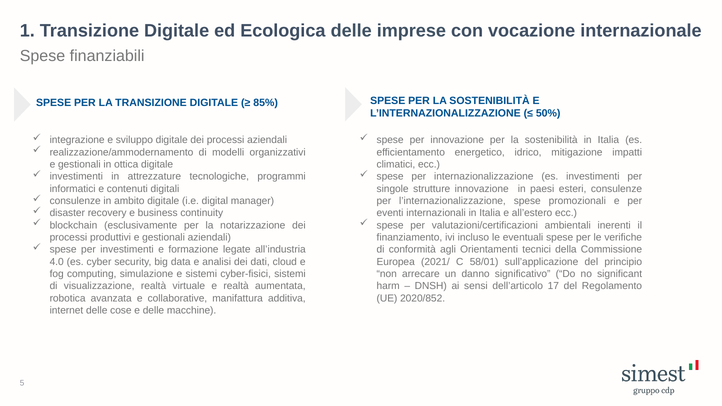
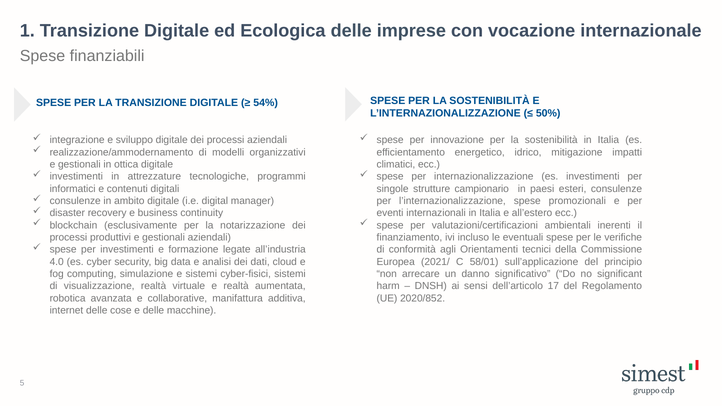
85%: 85% -> 54%
strutture innovazione: innovazione -> campionario
